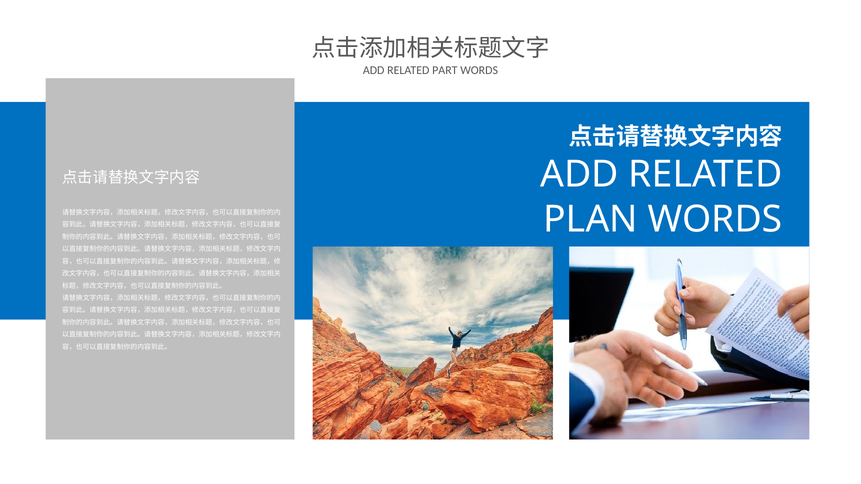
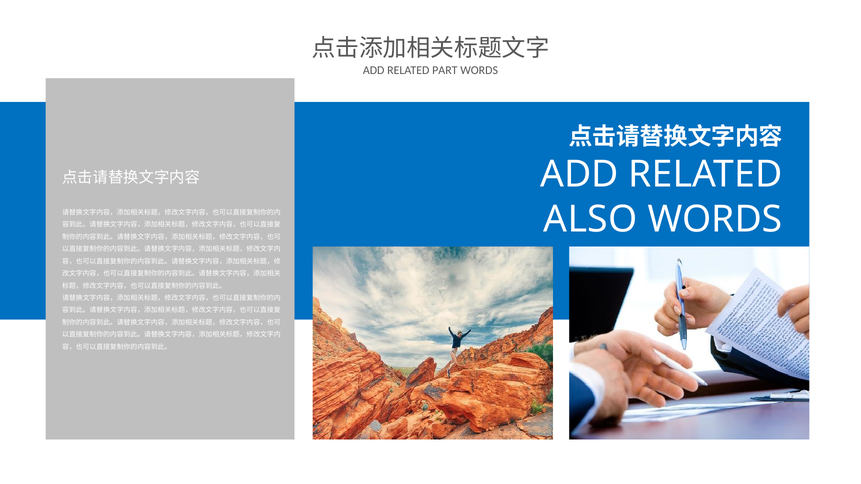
PLAN: PLAN -> ALSO
